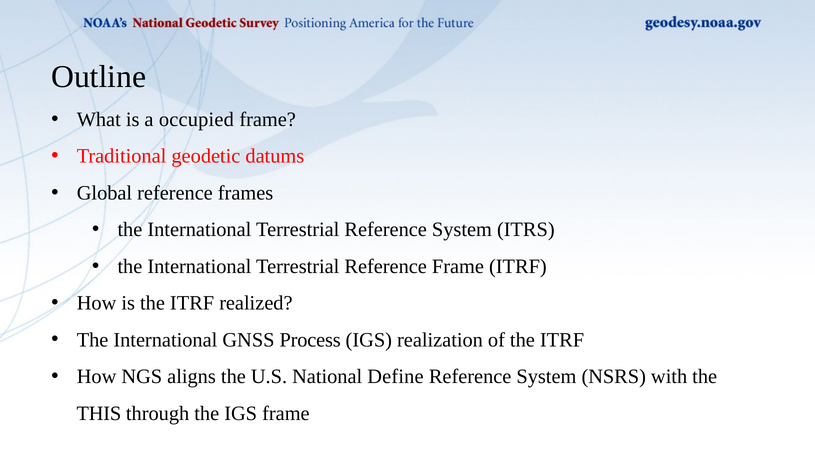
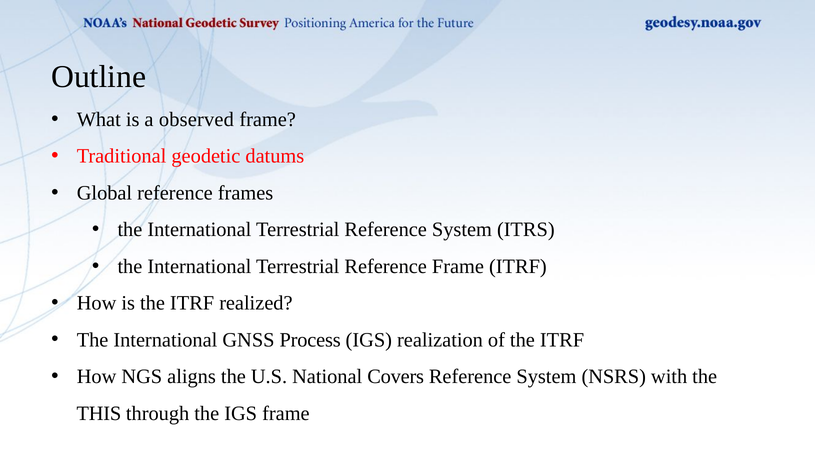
occupied: occupied -> observed
Define: Define -> Covers
